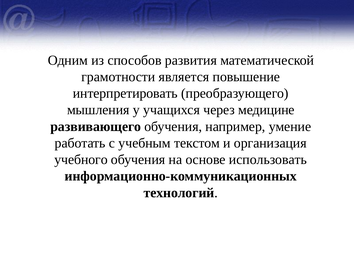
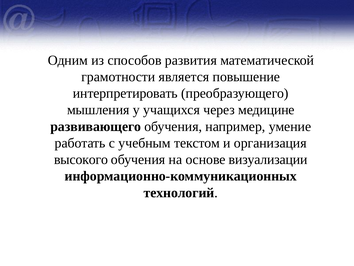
учебного: учебного -> высокого
использовать: использовать -> визуализации
